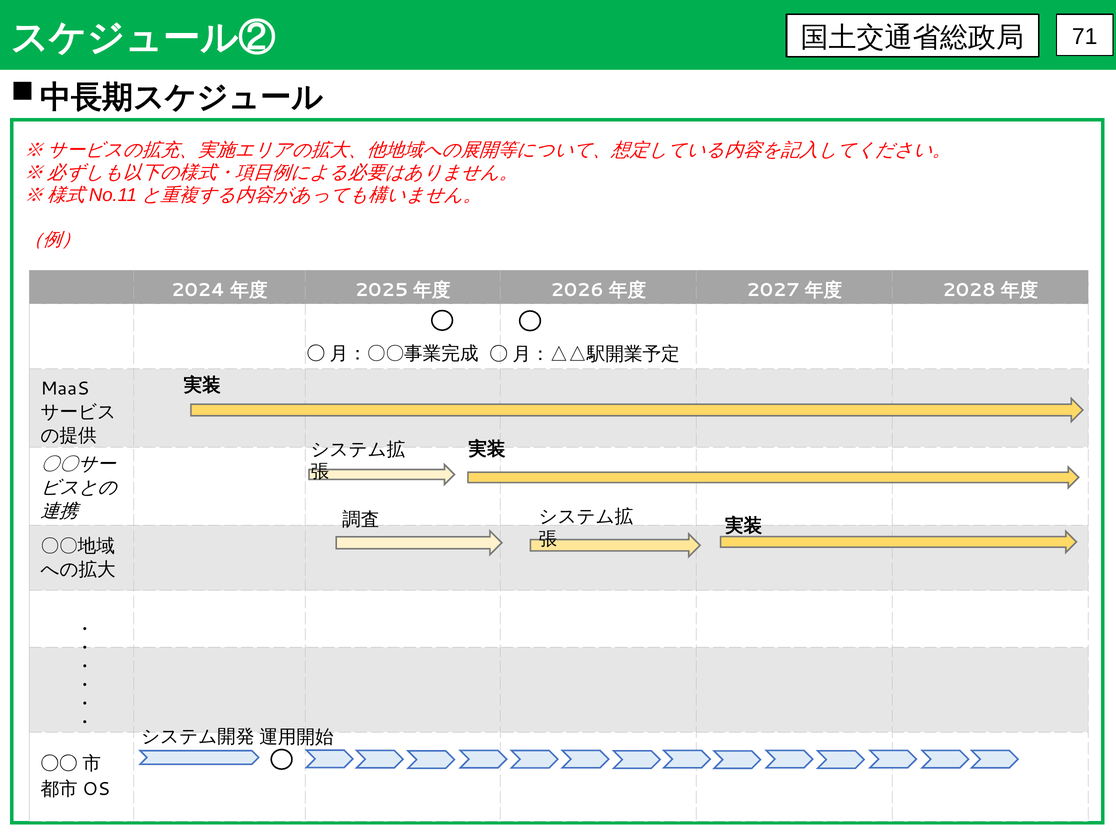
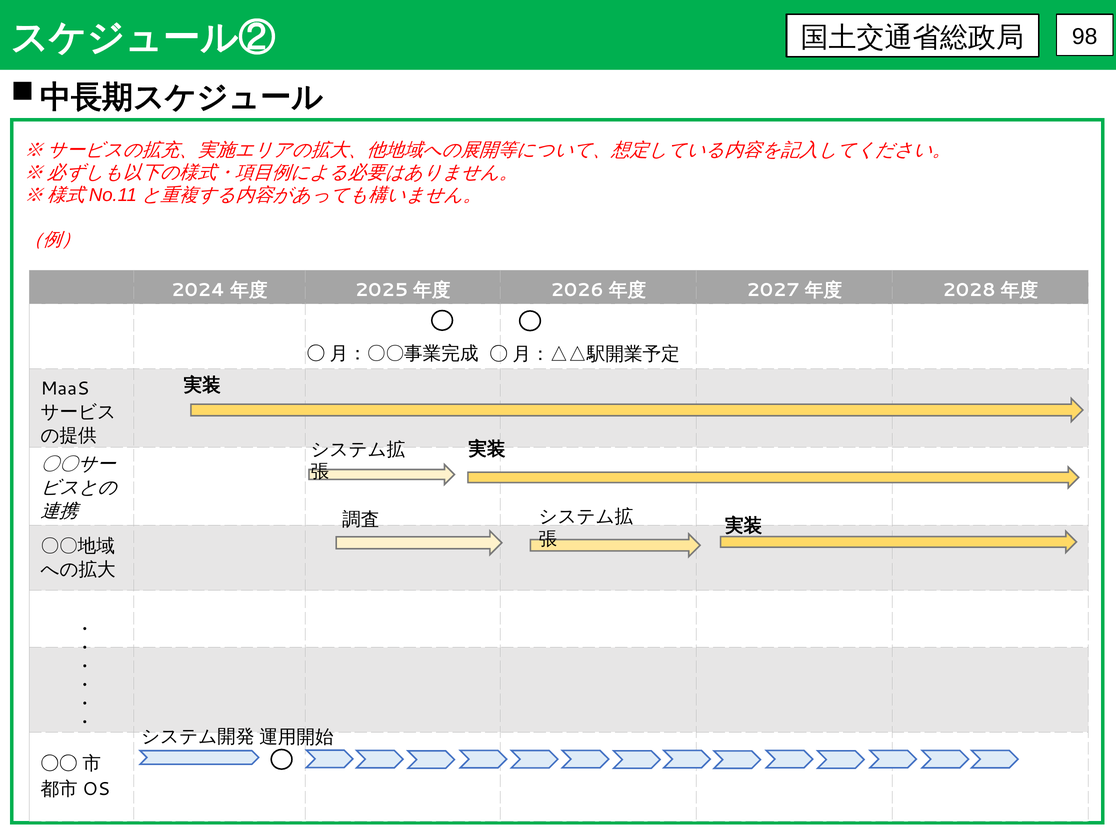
71: 71 -> 98
